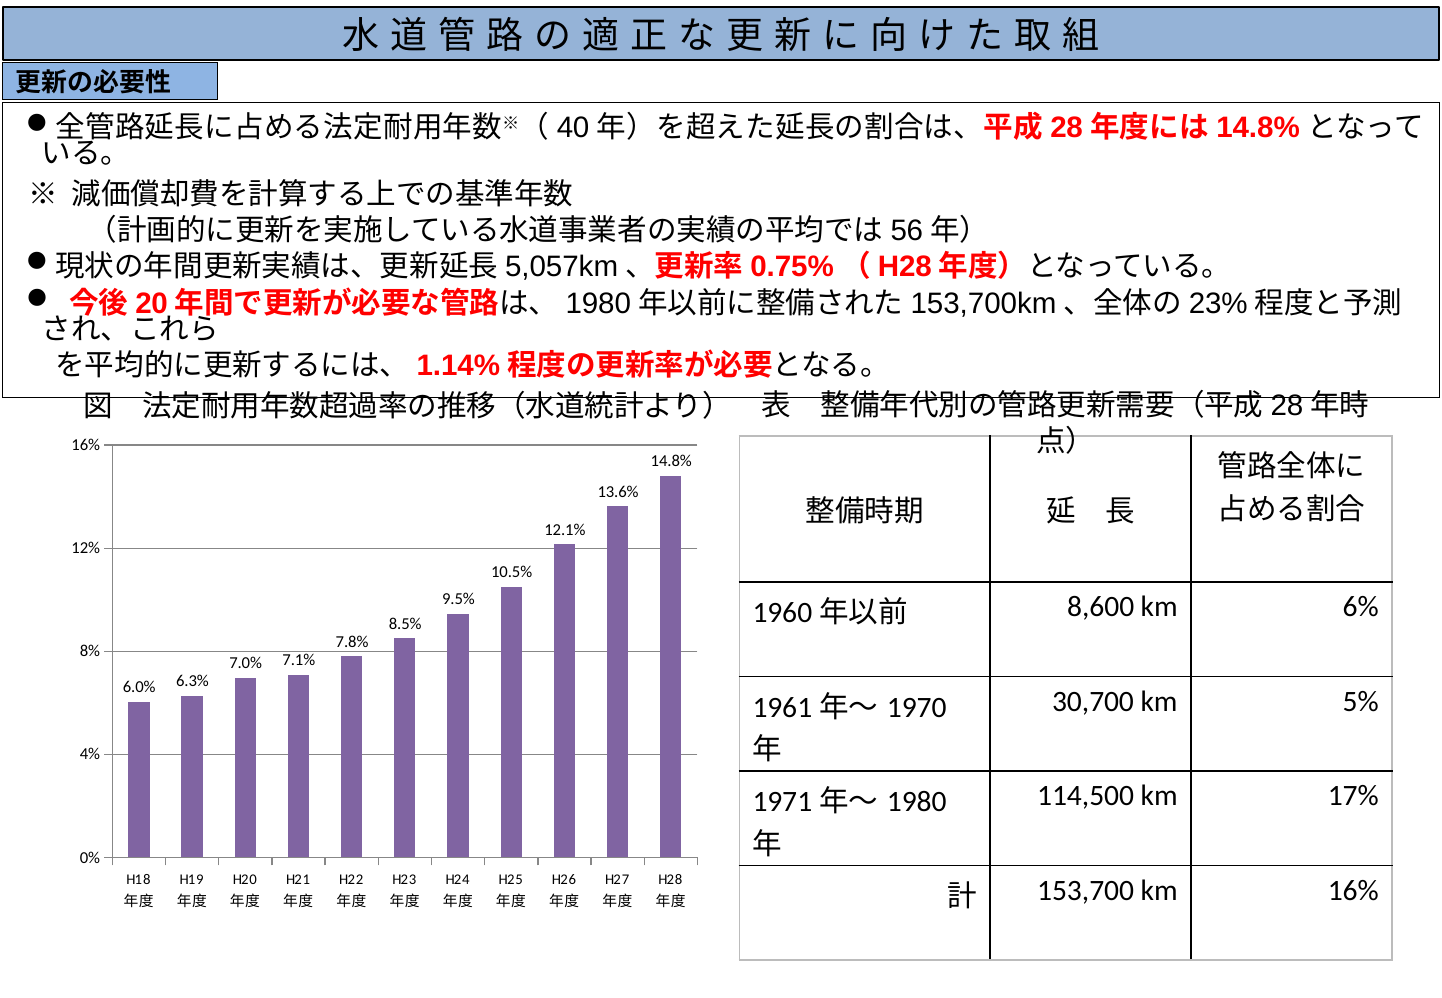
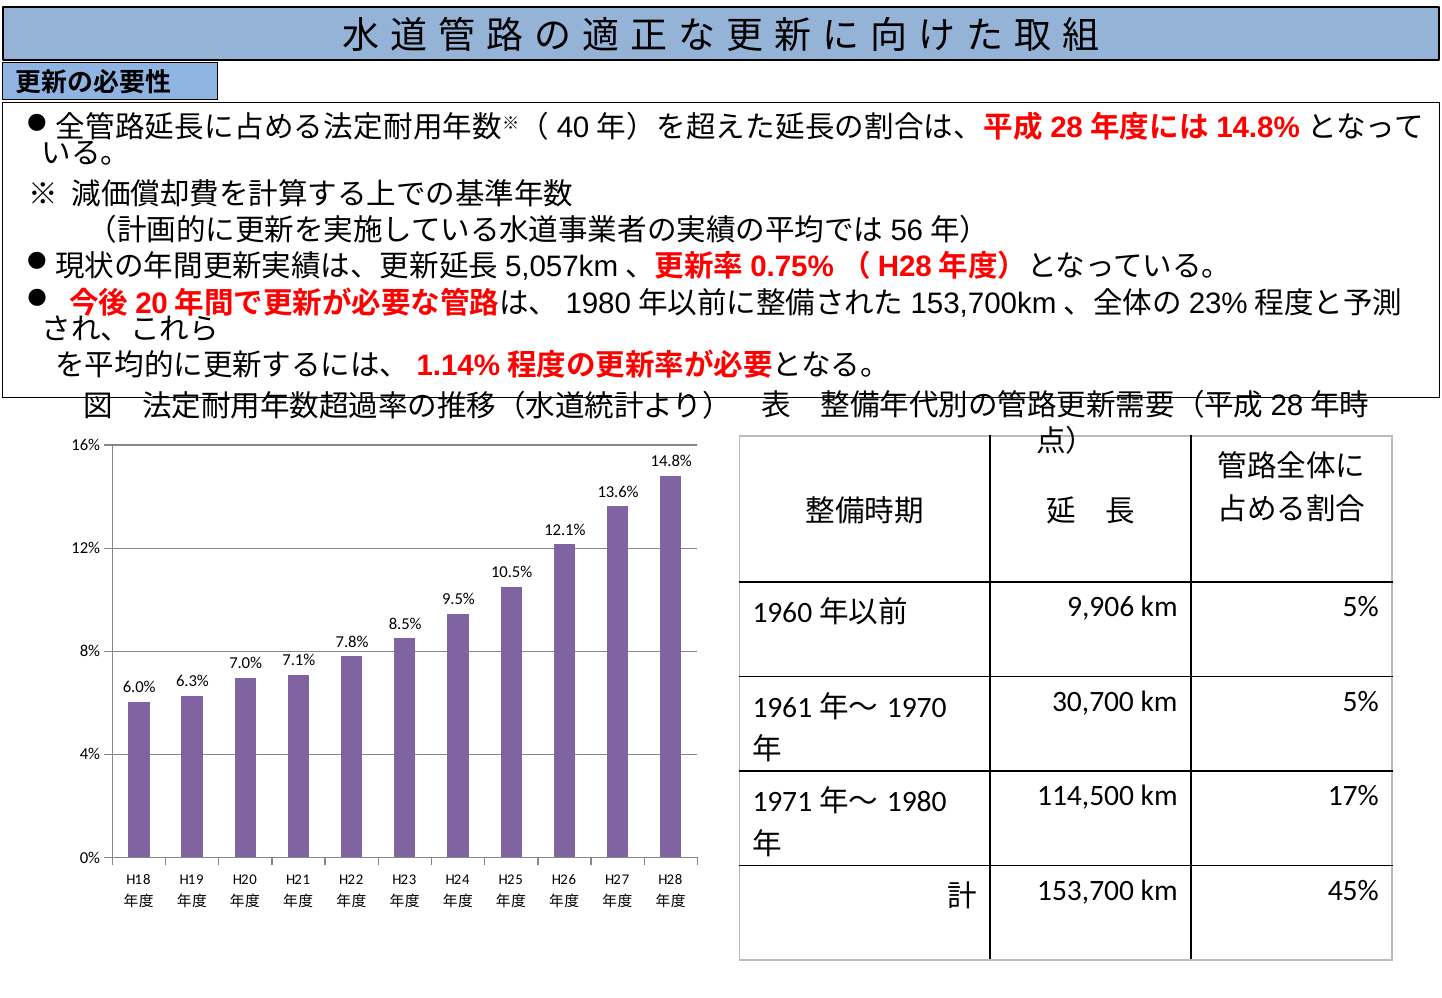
8,600: 8,600 -> 9,906
6% at (1361, 607): 6% -> 5%
km 16%: 16% -> 45%
